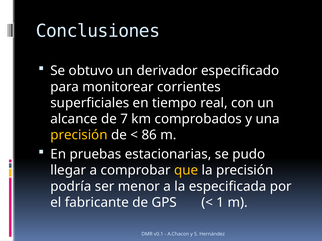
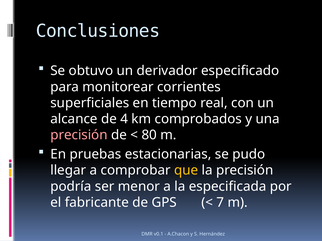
7: 7 -> 4
precisión at (79, 135) colour: yellow -> pink
86: 86 -> 80
1: 1 -> 7
